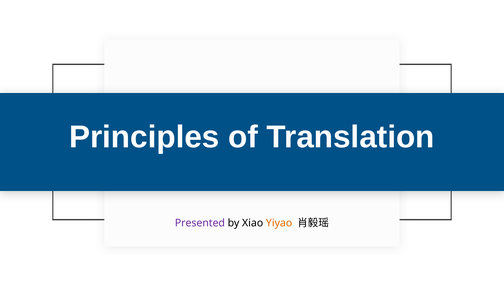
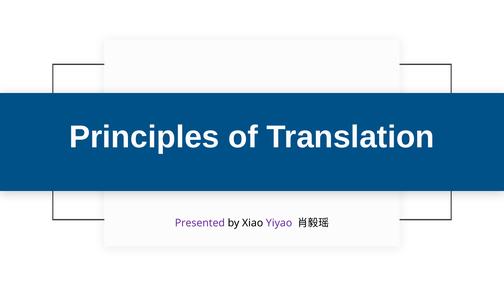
Yiyao colour: orange -> purple
